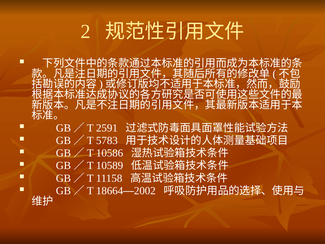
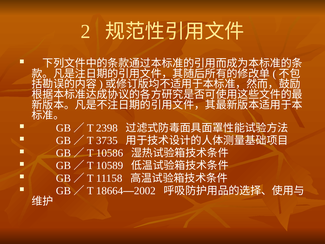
2591: 2591 -> 2398
5783: 5783 -> 3735
